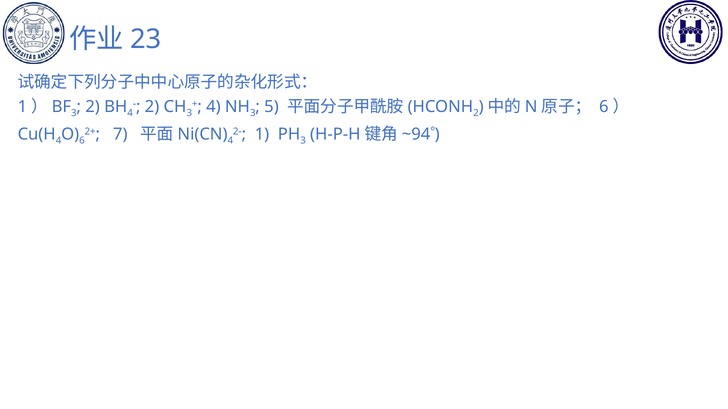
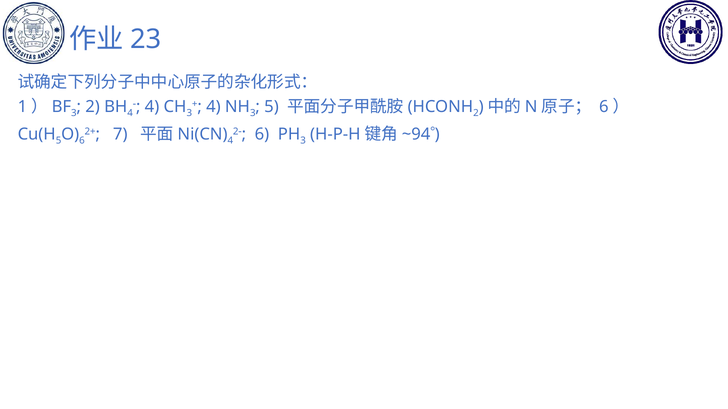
2 at (152, 107): 2 -> 4
1 at (262, 134): 1 -> 6
4 at (59, 141): 4 -> 5
